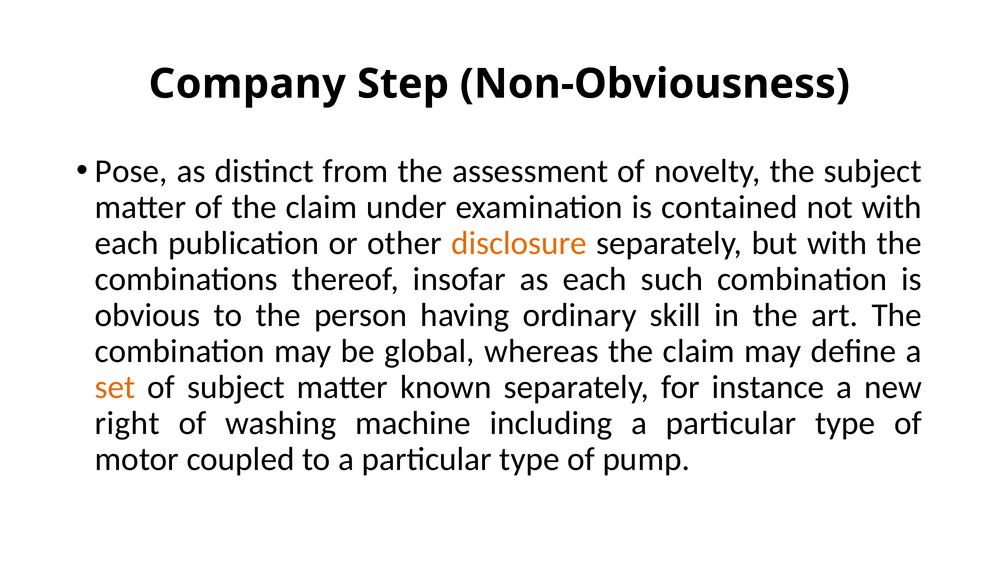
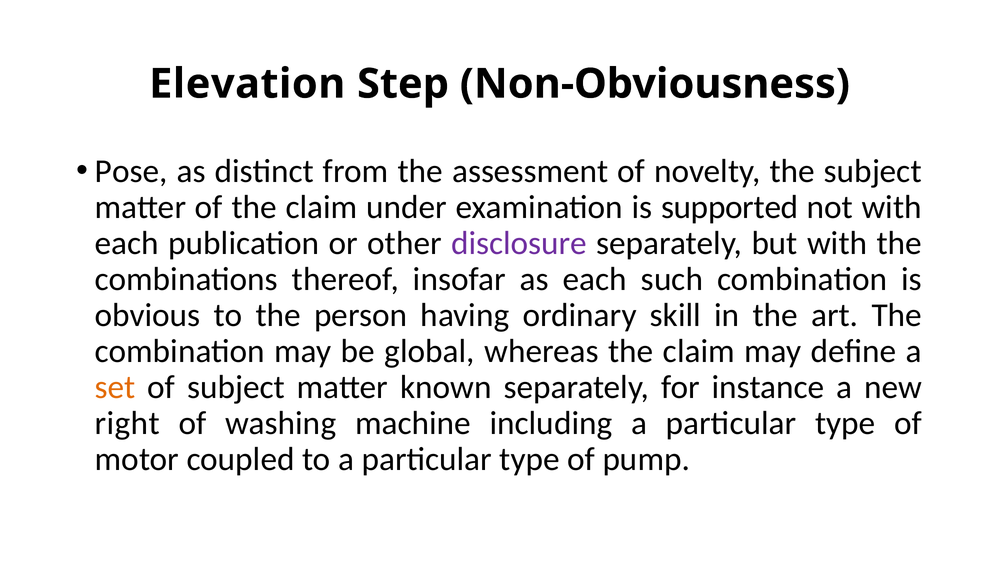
Company: Company -> Elevation
contained: contained -> supported
disclosure colour: orange -> purple
